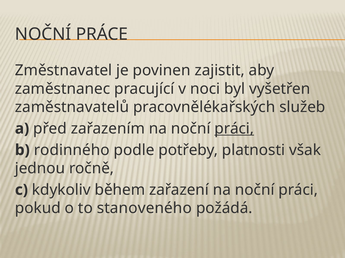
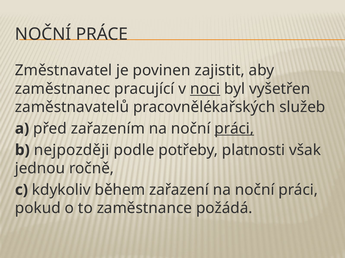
noci underline: none -> present
rodinného: rodinného -> nejpozději
stanoveného: stanoveného -> zaměstnance
